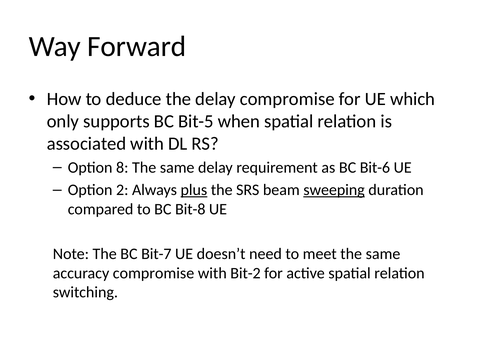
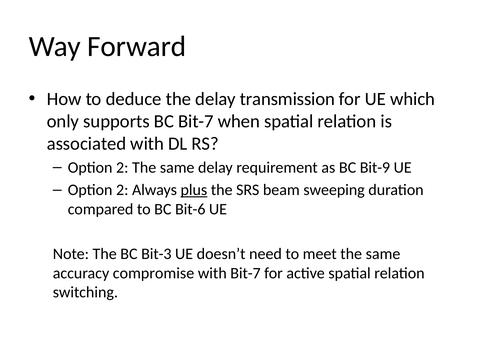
delay compromise: compromise -> transmission
BC Bit-5: Bit-5 -> Bit-7
8 at (122, 168): 8 -> 2
Bit-6: Bit-6 -> Bit-9
sweeping underline: present -> none
Bit-8: Bit-8 -> Bit-6
Bit-7: Bit-7 -> Bit-3
with Bit-2: Bit-2 -> Bit-7
